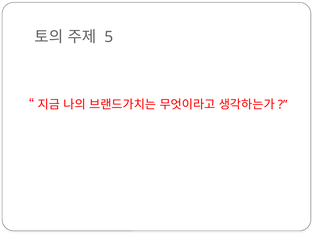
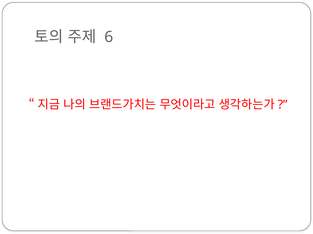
5: 5 -> 6
